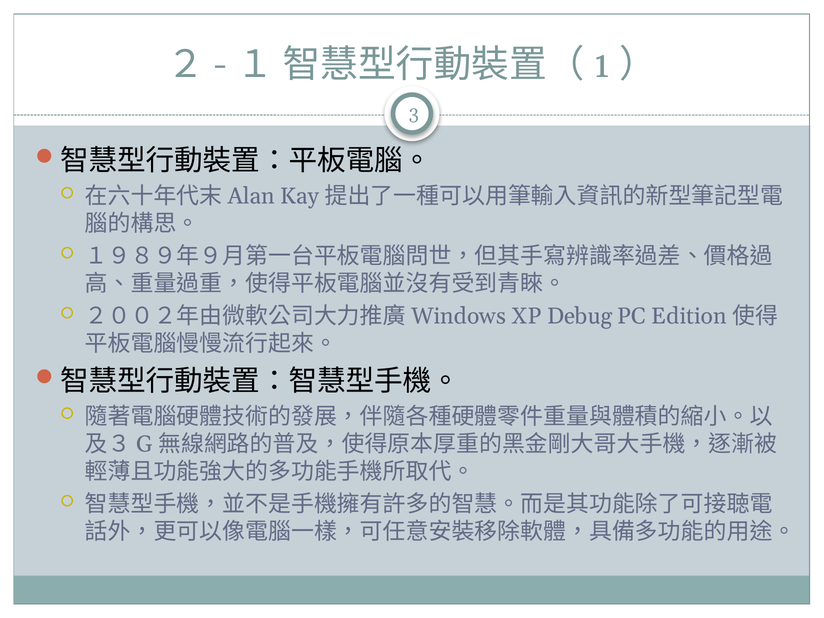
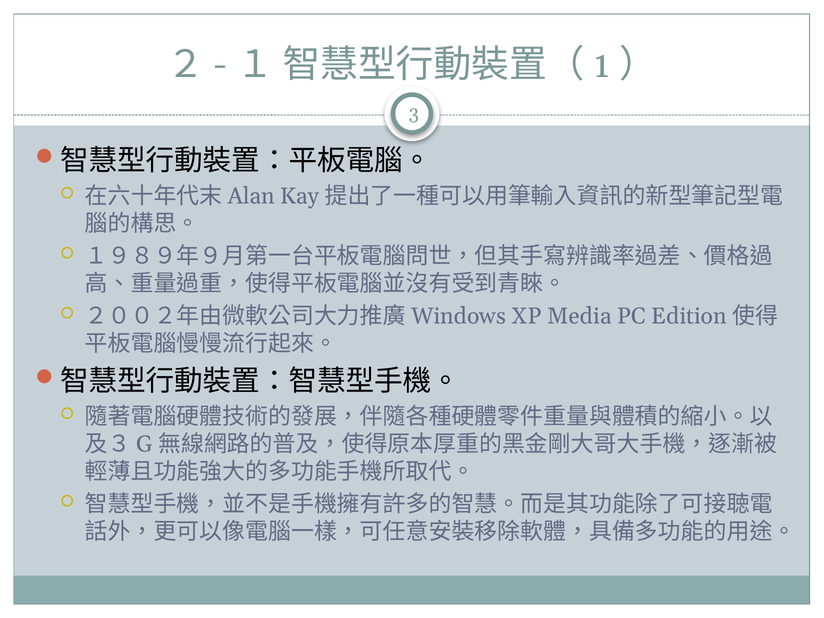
Debug: Debug -> Media
